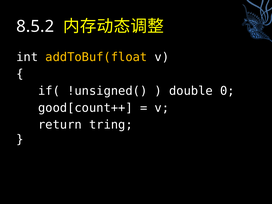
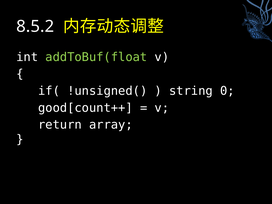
addToBuf(float colour: yellow -> light green
double: double -> string
tring: tring -> array
